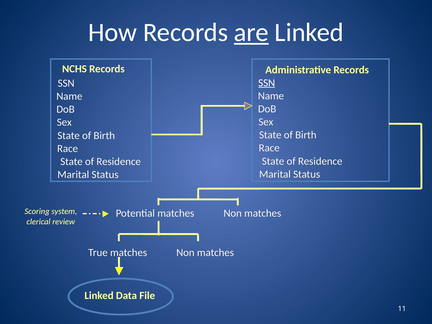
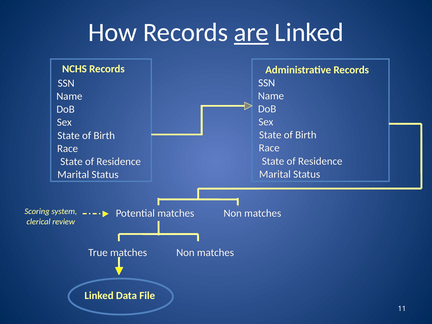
SSN at (267, 83) underline: present -> none
